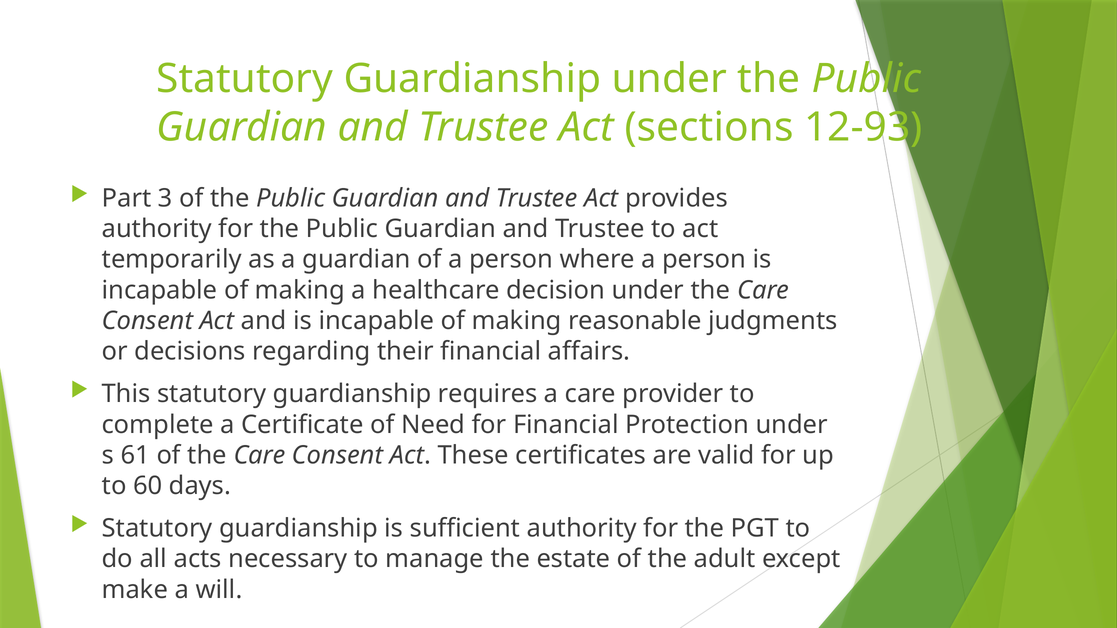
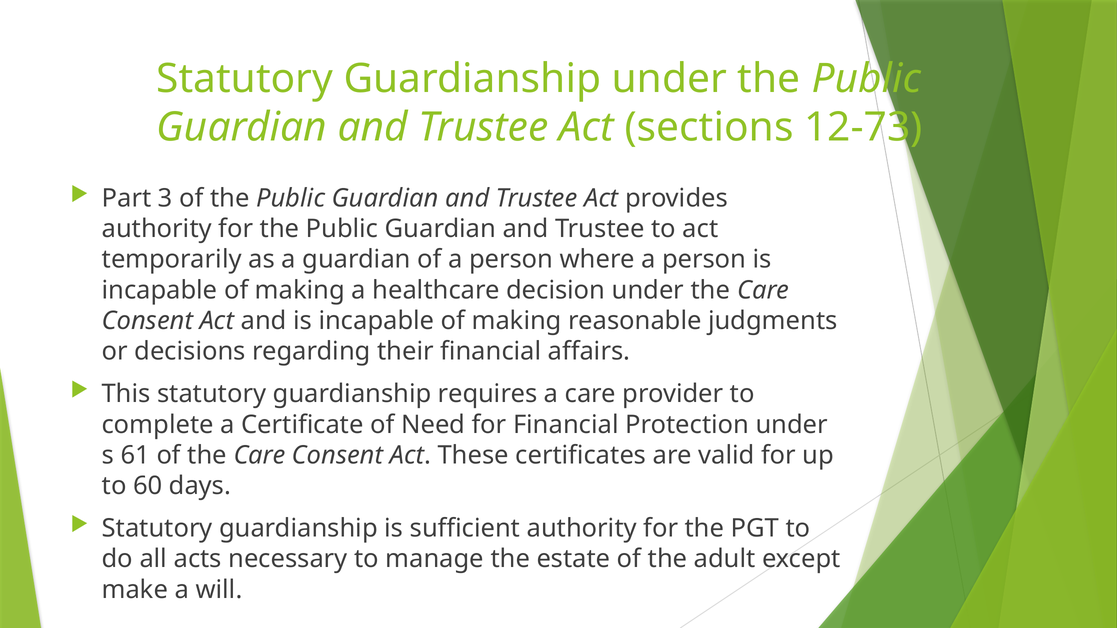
12-93: 12-93 -> 12-73
